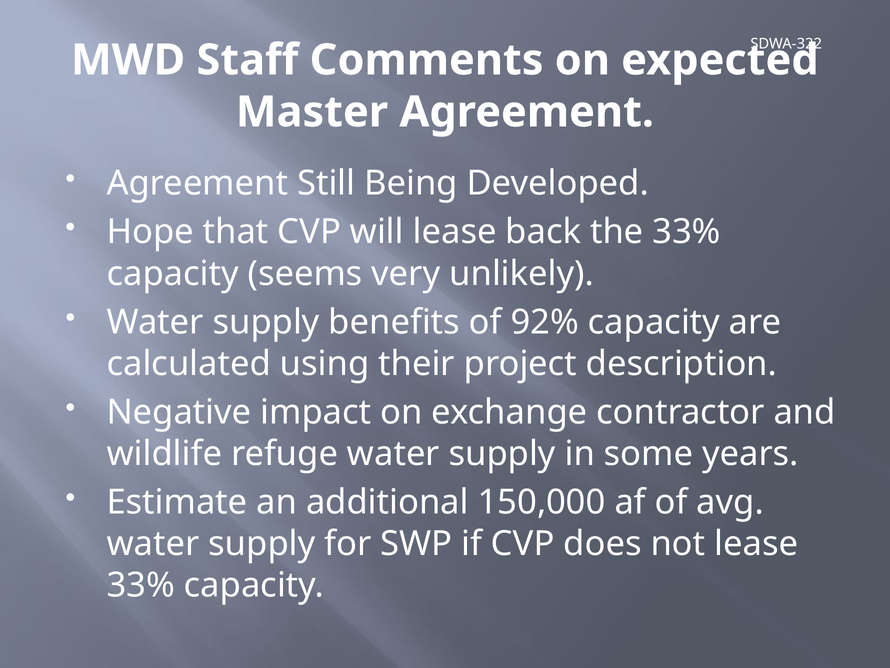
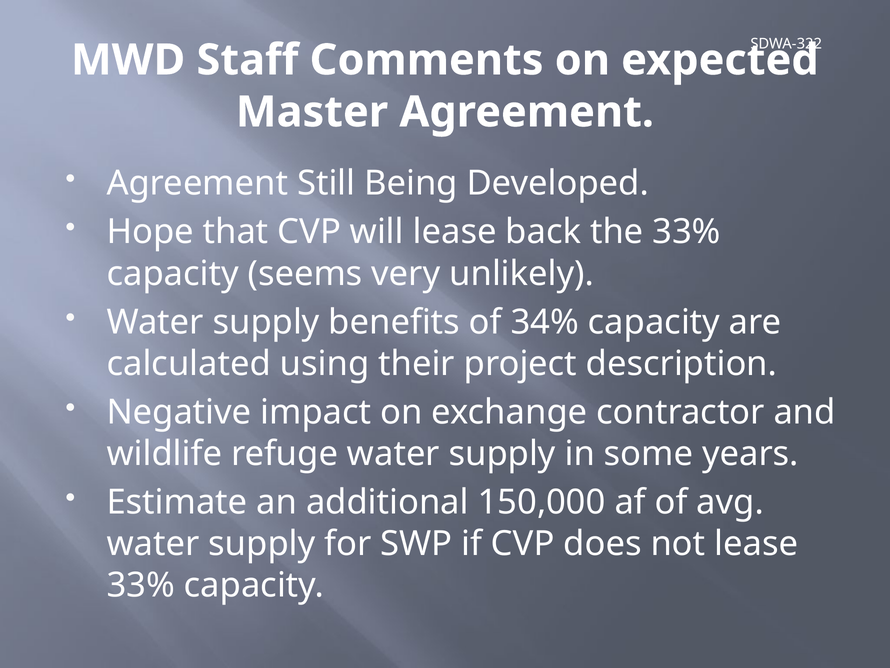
92%: 92% -> 34%
